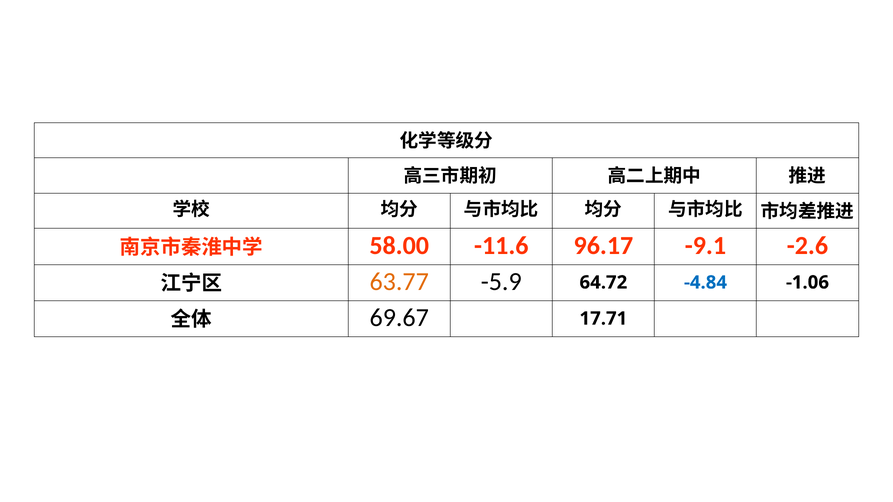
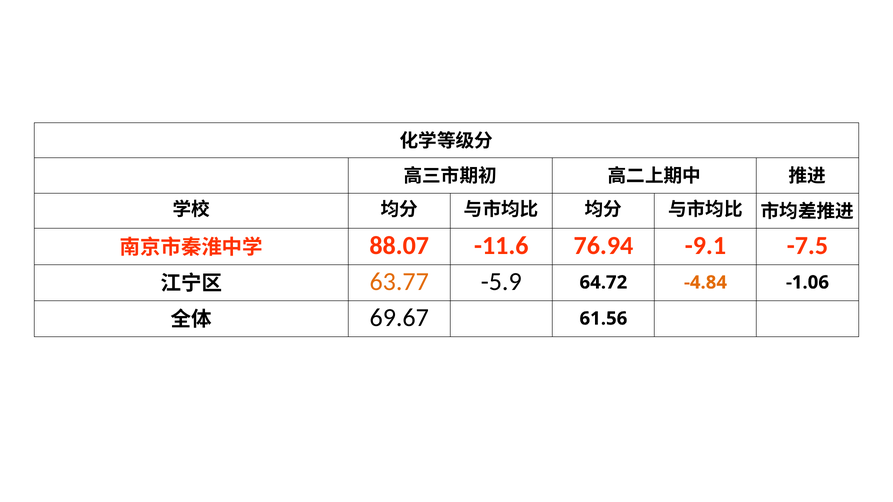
58.00: 58.00 -> 88.07
96.17: 96.17 -> 76.94
-2.6: -2.6 -> -7.5
-4.84 colour: blue -> orange
17.71: 17.71 -> 61.56
